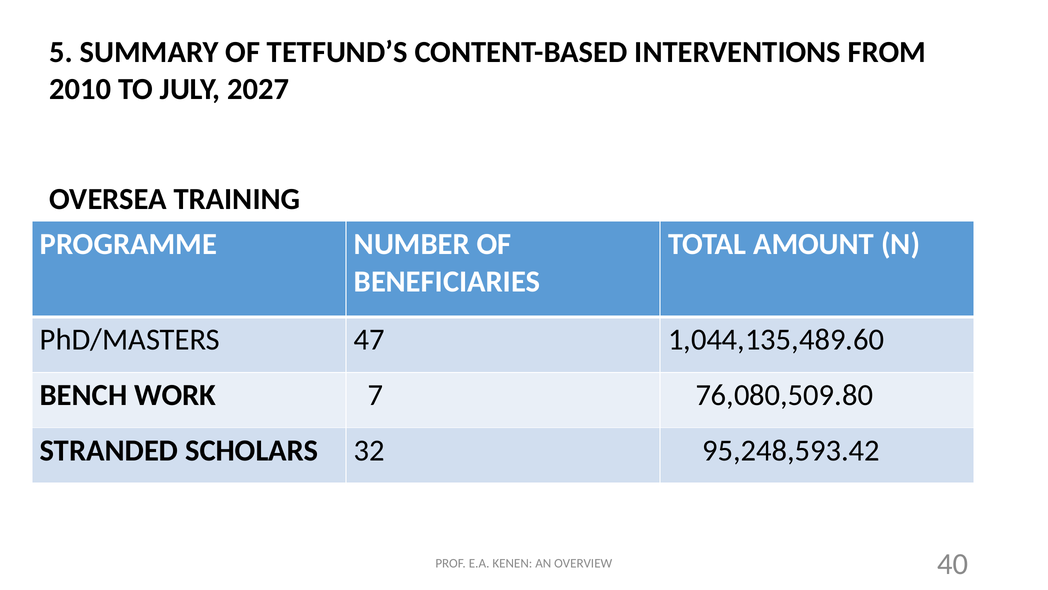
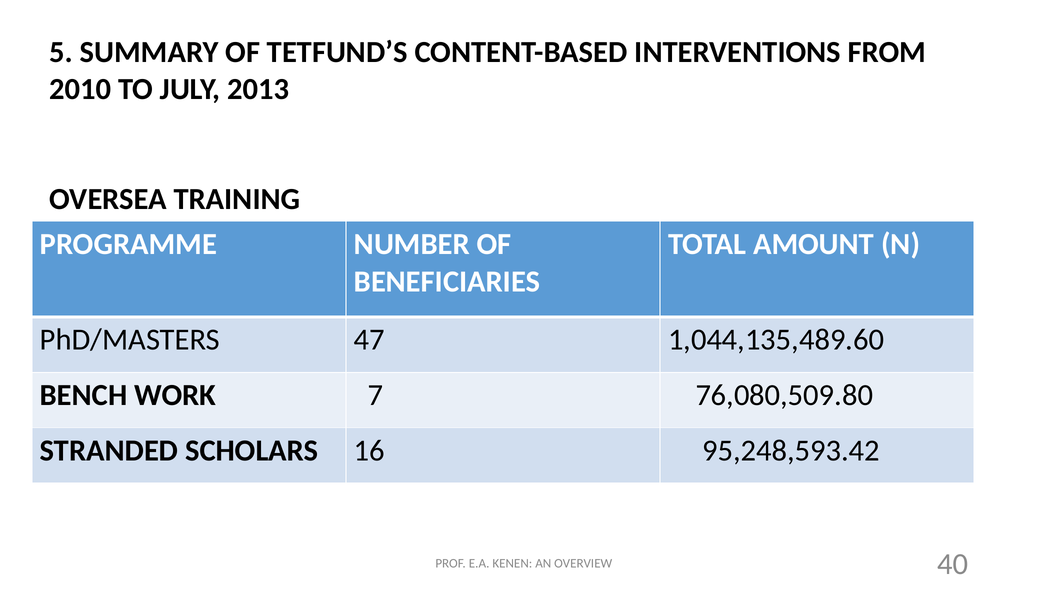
2027: 2027 -> 2013
32: 32 -> 16
